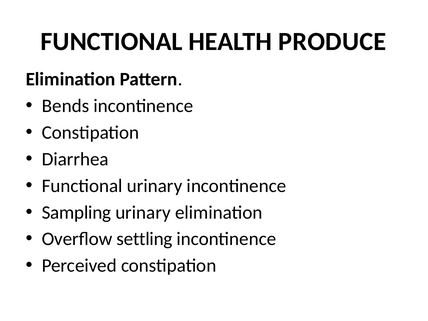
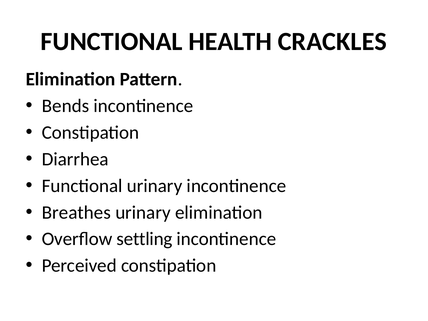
PRODUCE: PRODUCE -> CRACKLES
Sampling: Sampling -> Breathes
